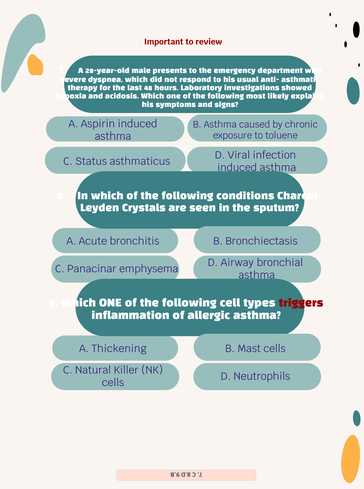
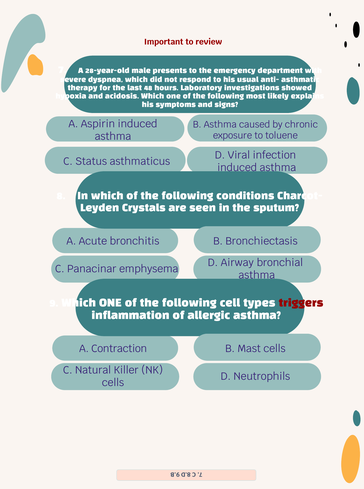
Thickening: Thickening -> Contraction
